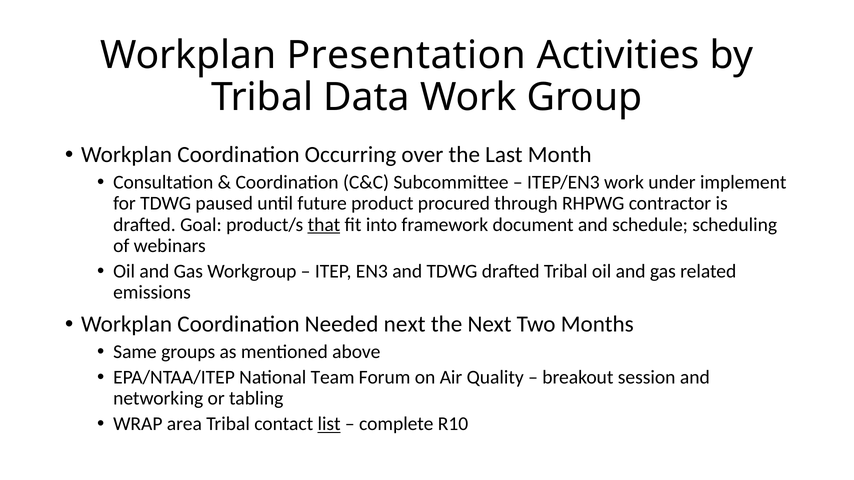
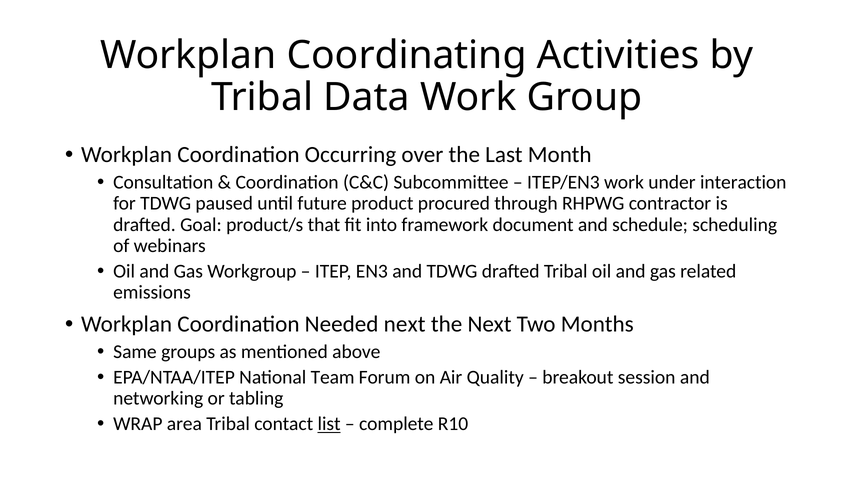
Presentation: Presentation -> Coordinating
implement: implement -> interaction
that underline: present -> none
